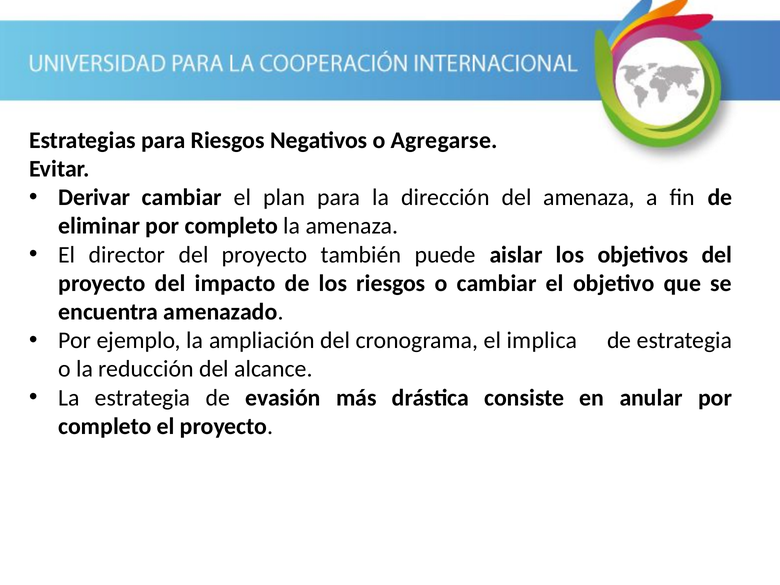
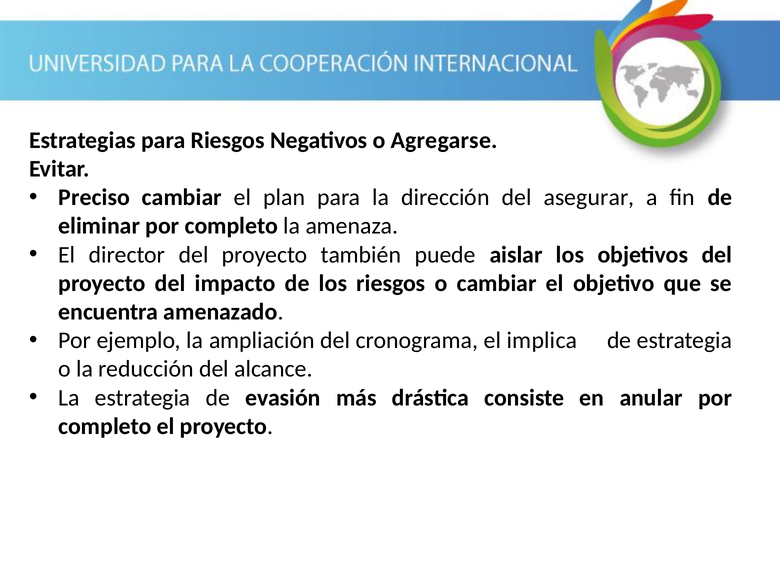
Derivar: Derivar -> Preciso
del amenaza: amenaza -> asegurar
